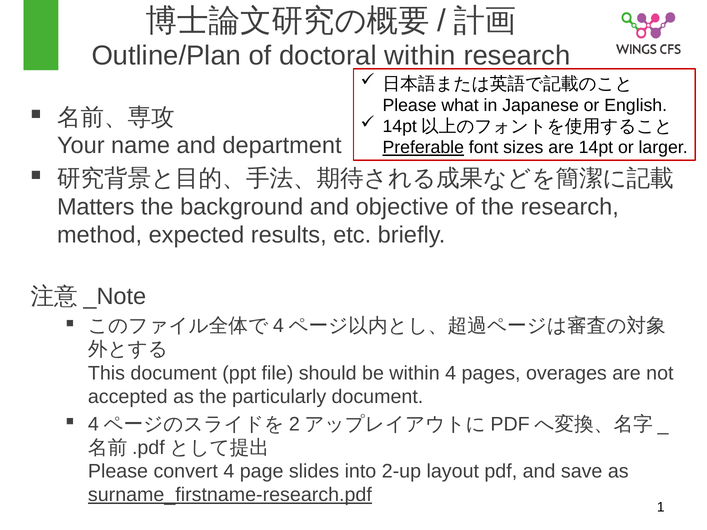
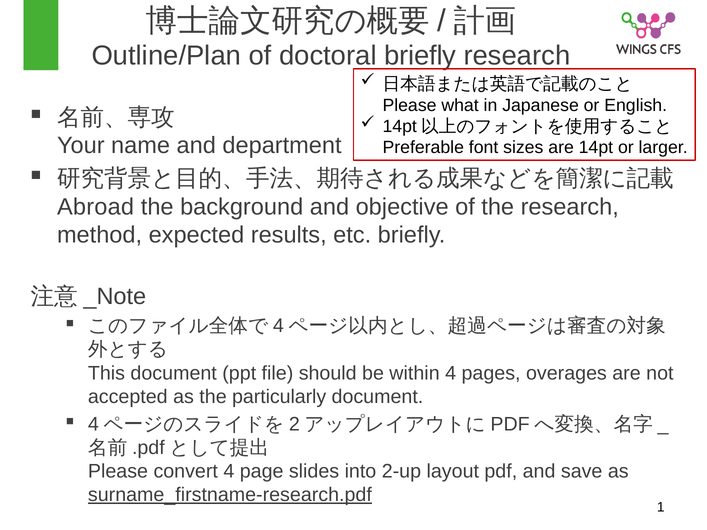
doctoral within: within -> briefly
Preferable underline: present -> none
Matters: Matters -> Abroad
